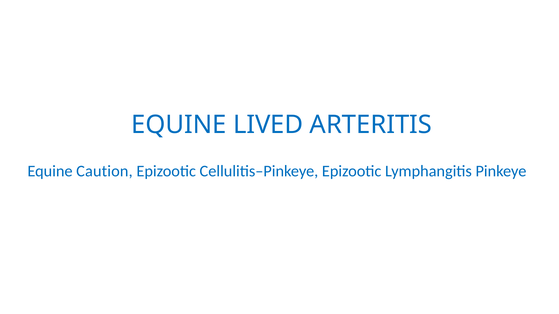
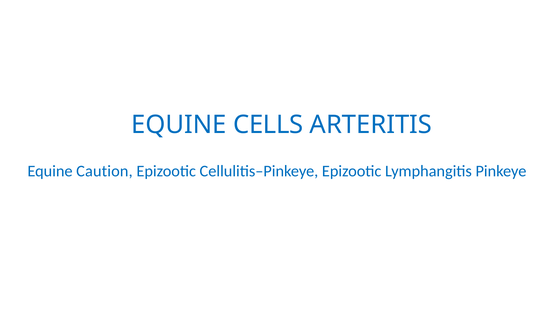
LIVED: LIVED -> CELLS
